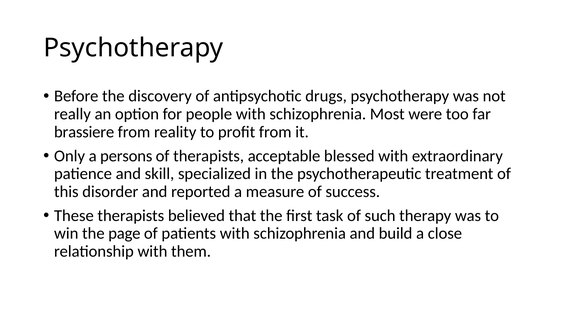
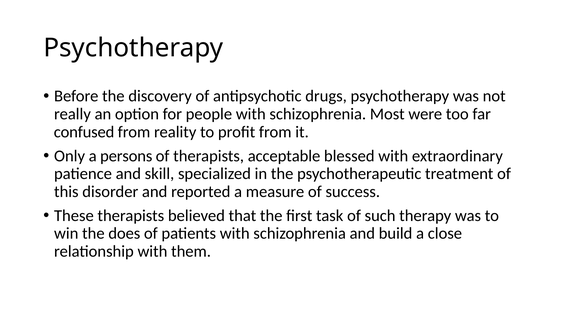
brassiere: brassiere -> confused
page: page -> does
